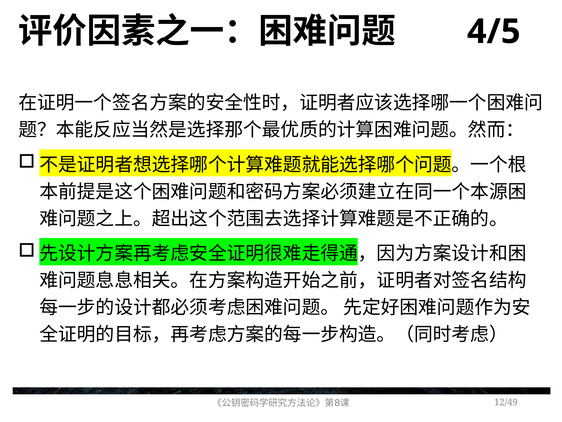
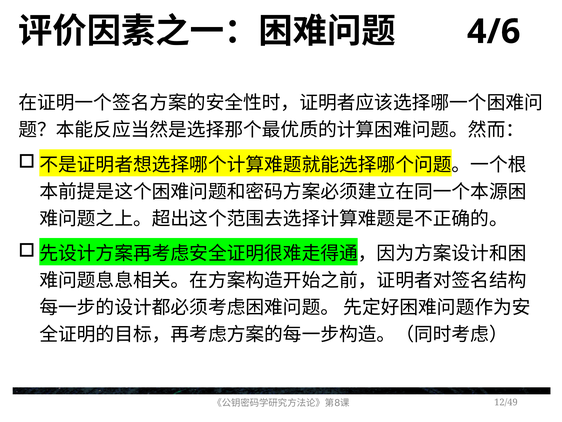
4/5: 4/5 -> 4/6
